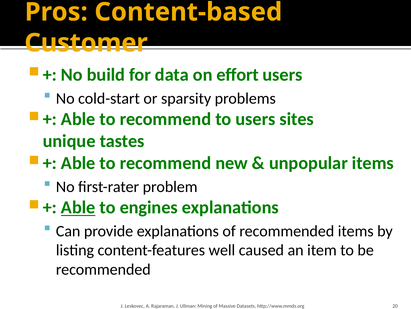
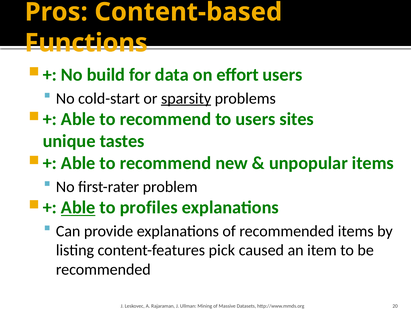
Customer: Customer -> Functions
sparsity underline: none -> present
engines: engines -> profiles
well: well -> pick
